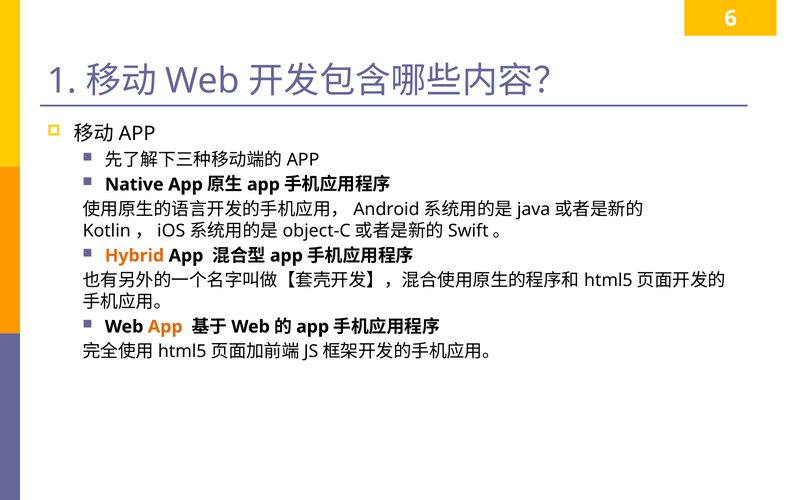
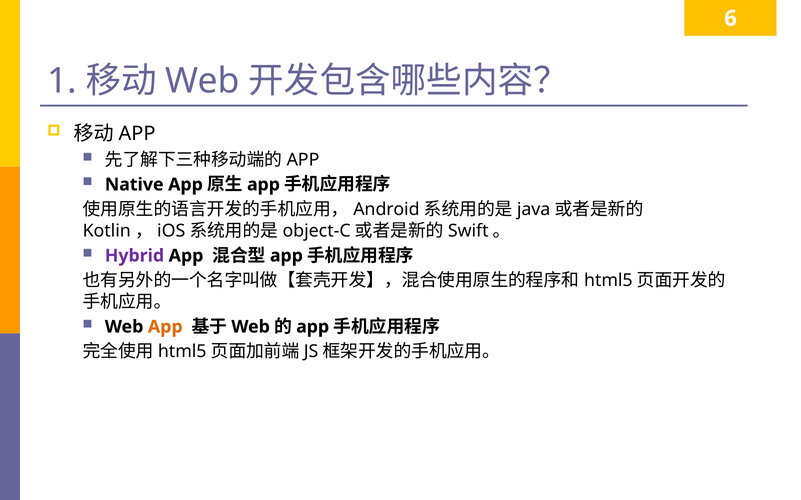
Hybrid colour: orange -> purple
